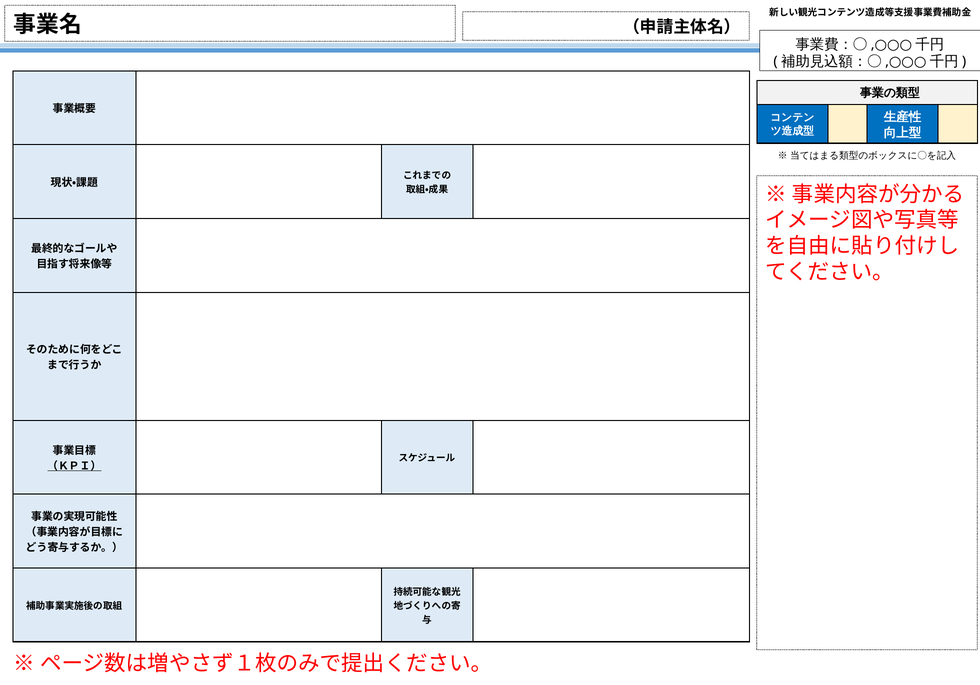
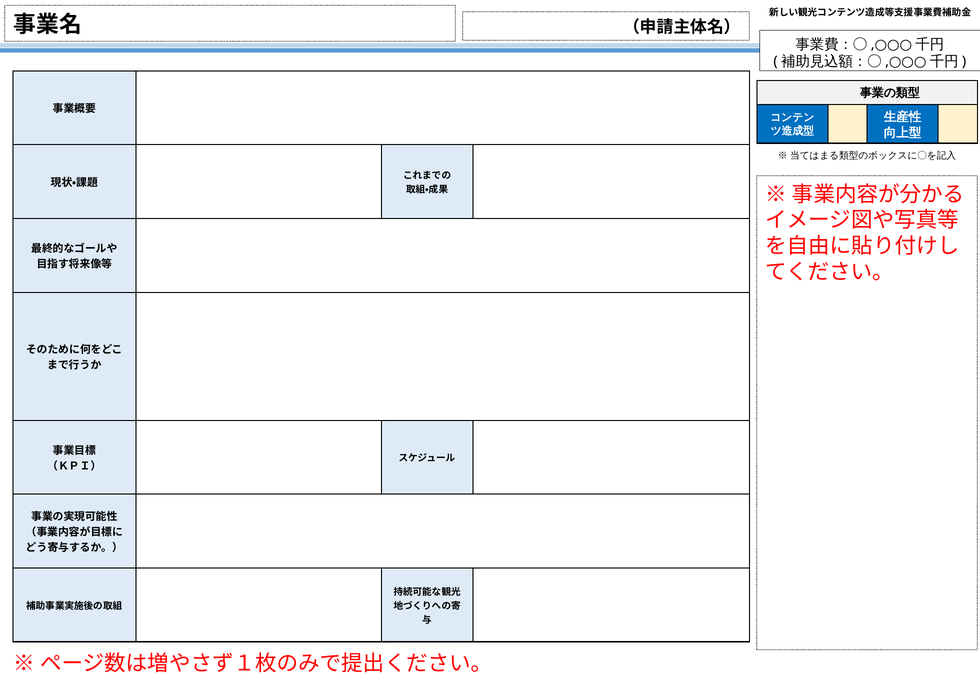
（ＫＰＩ） underline: present -> none
